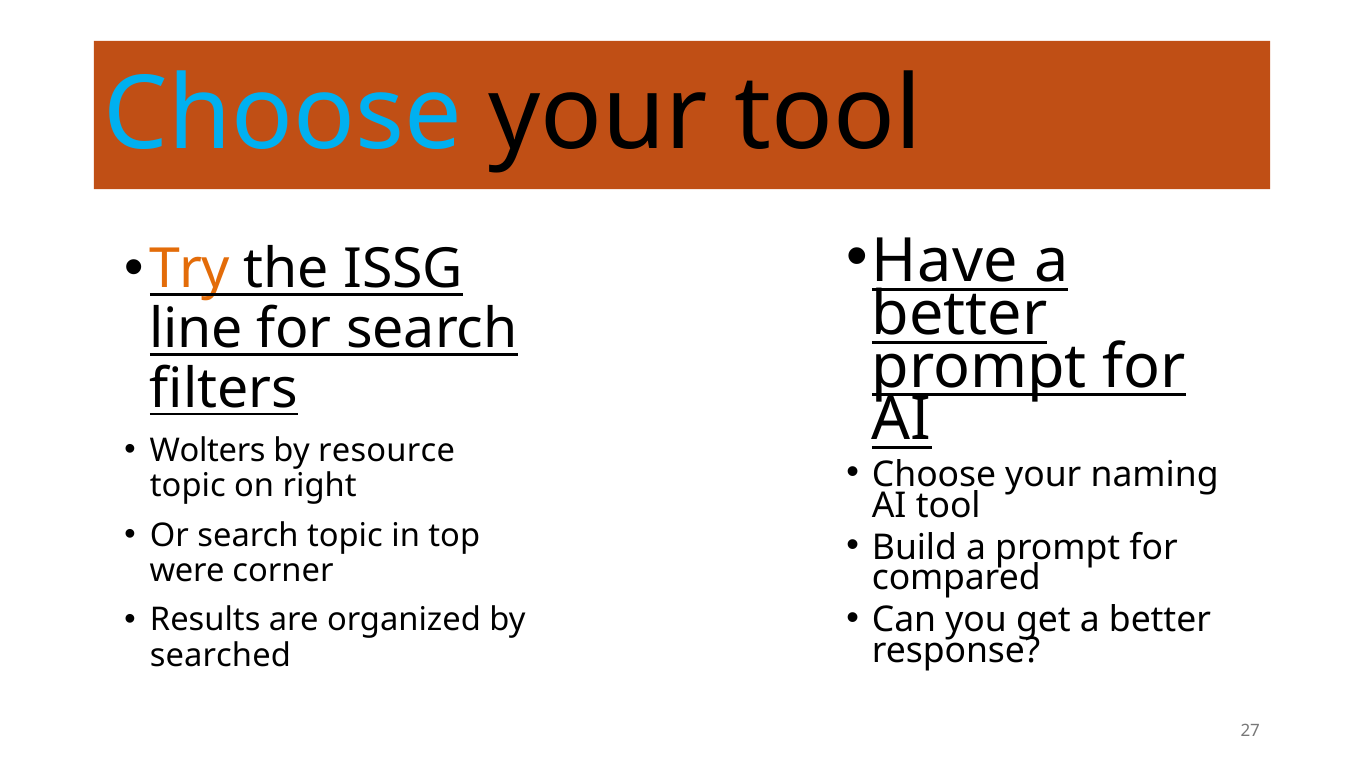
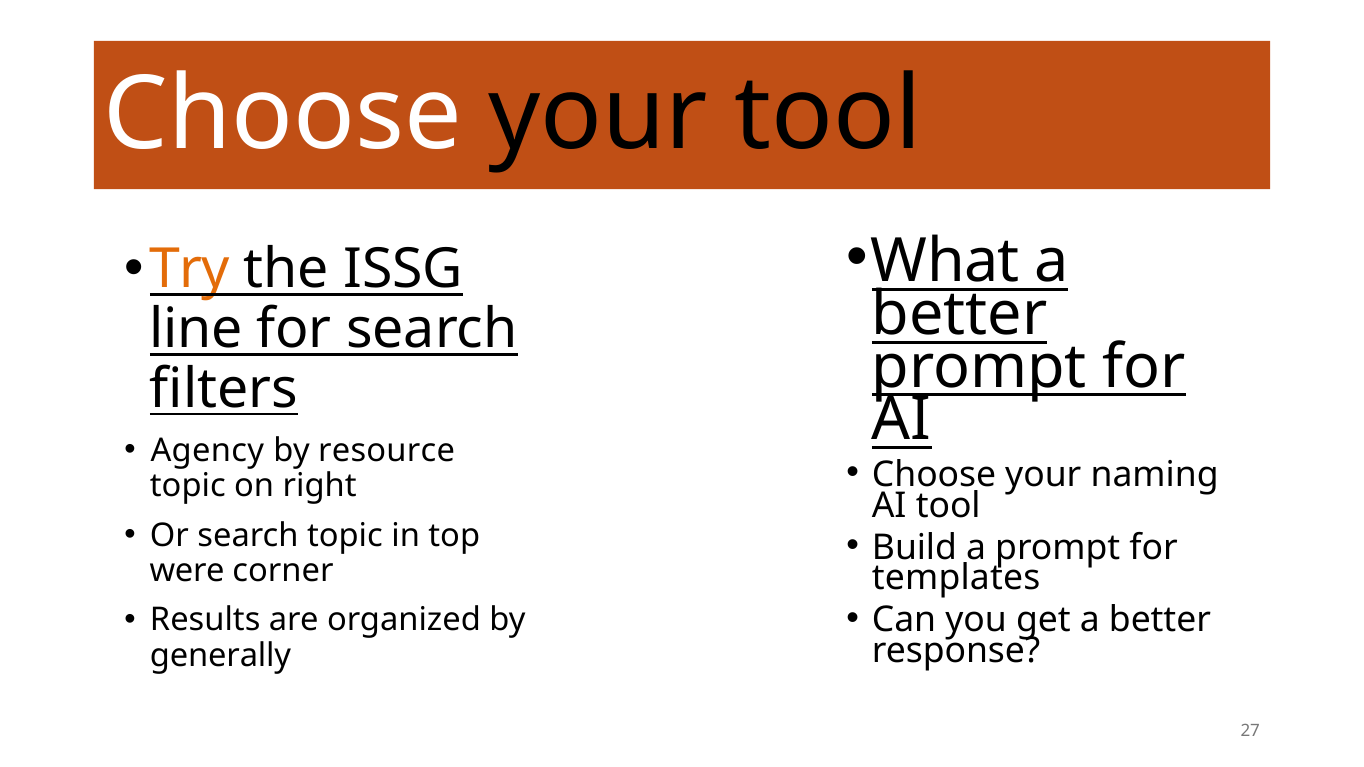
Choose at (283, 114) colour: light blue -> white
Have: Have -> What
Wolters: Wolters -> Agency
compared: compared -> templates
searched: searched -> generally
